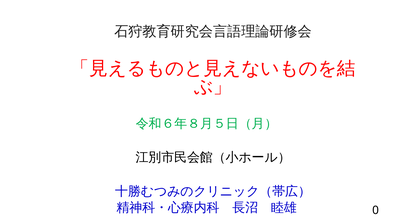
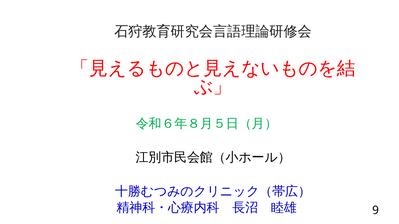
0: 0 -> 9
